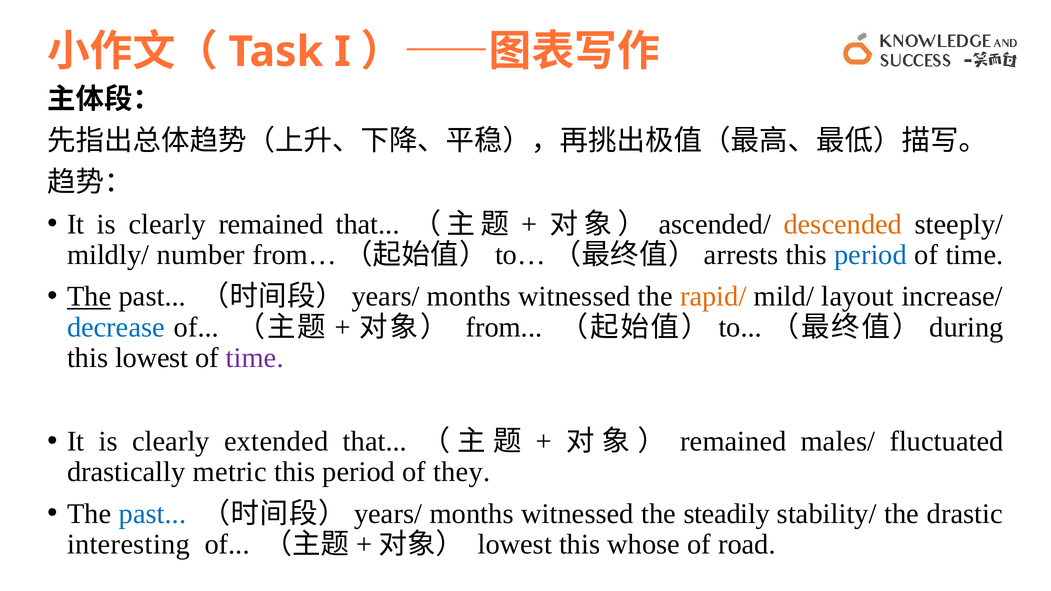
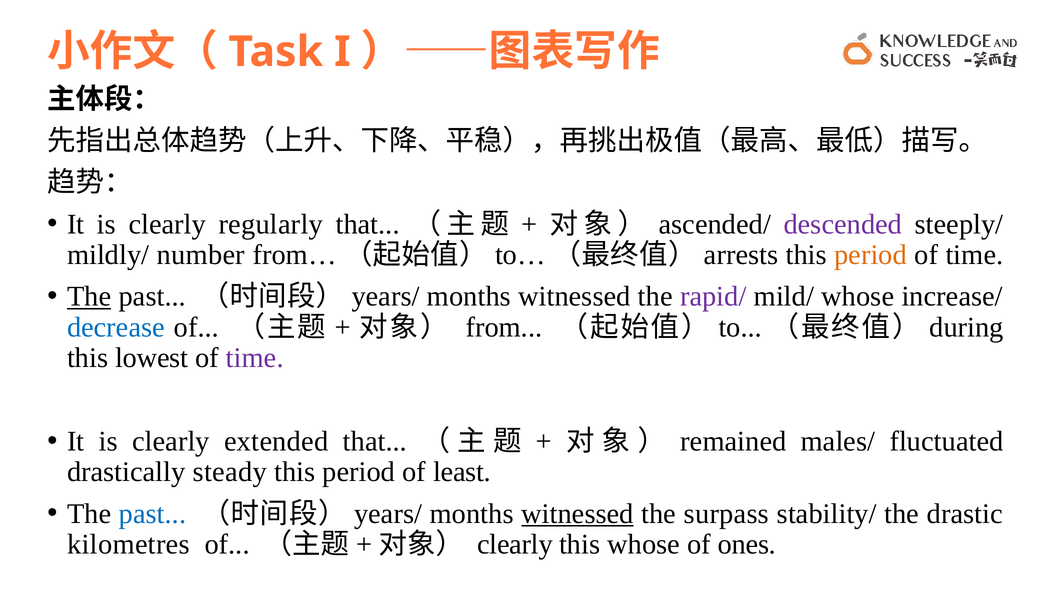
clearly remained: remained -> regularly
descended colour: orange -> purple
period at (871, 255) colour: blue -> orange
rapid/ colour: orange -> purple
mild/ layout: layout -> whose
metric: metric -> steady
they: they -> least
witnessed at (577, 514) underline: none -> present
steadily: steadily -> surpass
interesting: interesting -> kilometres
lowest at (515, 545): lowest -> clearly
road: road -> ones
